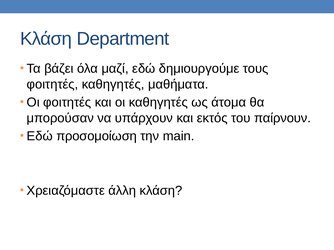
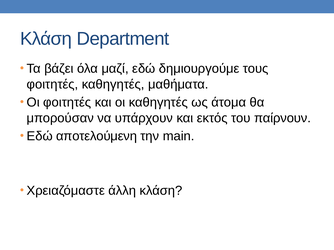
προσομοίωση: προσομοίωση -> αποτελούμενη
